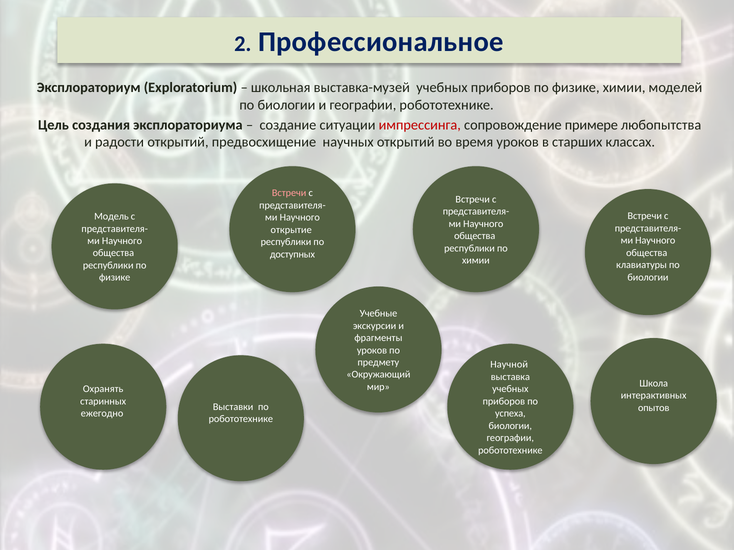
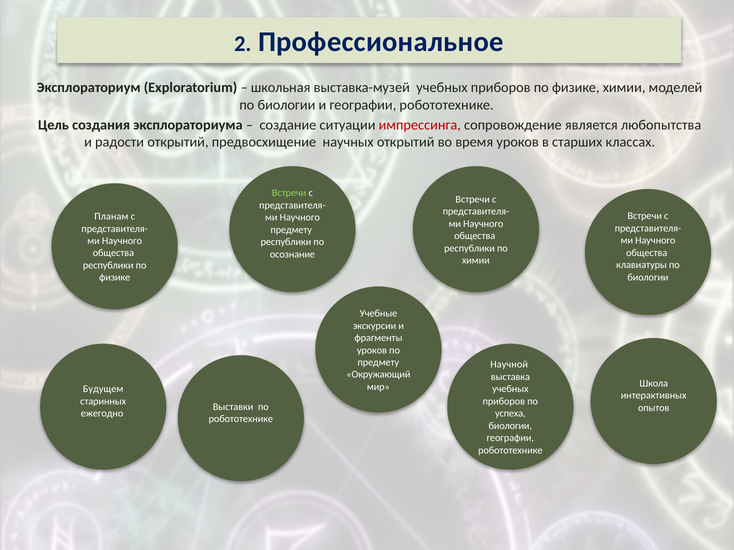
примере: примере -> является
Встречи at (289, 193) colour: pink -> light green
Модель: Модель -> Планам
открытие at (291, 230): открытие -> предмету
доступных: доступных -> осознание
Охранять: Охранять -> Будущем
